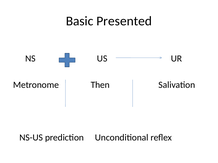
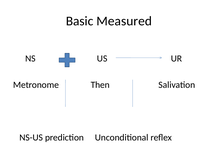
Presented: Presented -> Measured
